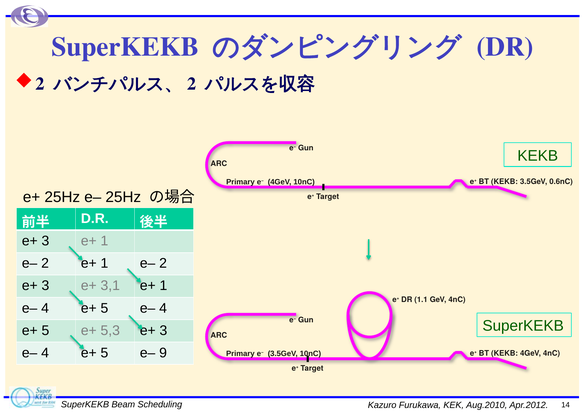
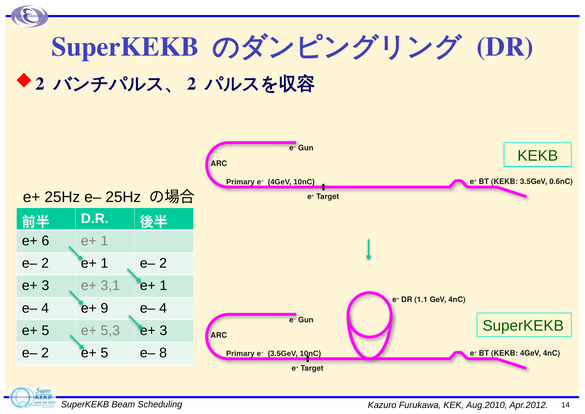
3 at (45, 241): 3 -> 6
5 at (104, 308): 5 -> 9
4 at (45, 353): 4 -> 2
9: 9 -> 8
